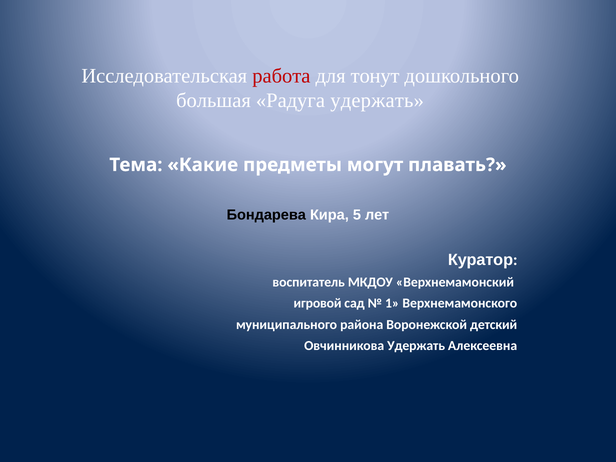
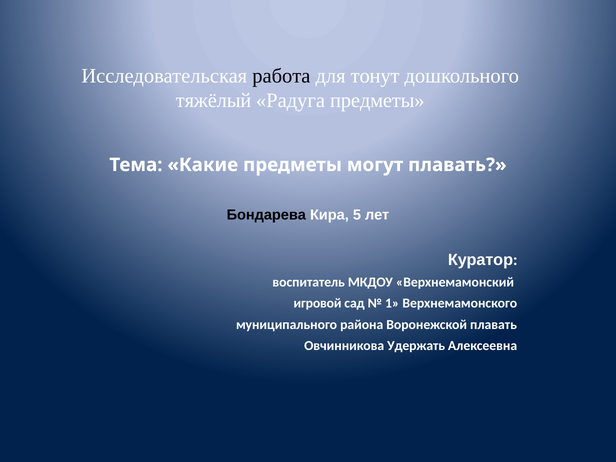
работа colour: red -> black
большая: большая -> тяжёлый
Радуга удержать: удержать -> предметы
Воронежской детский: детский -> плавать
